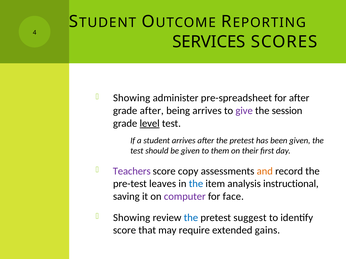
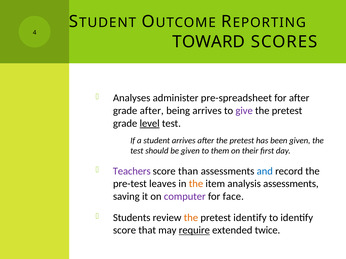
SERVICES: SERVICES -> TOWARD
Showing at (132, 98): Showing -> Analyses
session at (287, 111): session -> pretest
copy: copy -> than
and colour: orange -> blue
the at (196, 184) colour: blue -> orange
analysis instructional: instructional -> assessments
Showing at (132, 218): Showing -> Students
the at (191, 218) colour: blue -> orange
pretest suggest: suggest -> identify
require underline: none -> present
gains: gains -> twice
